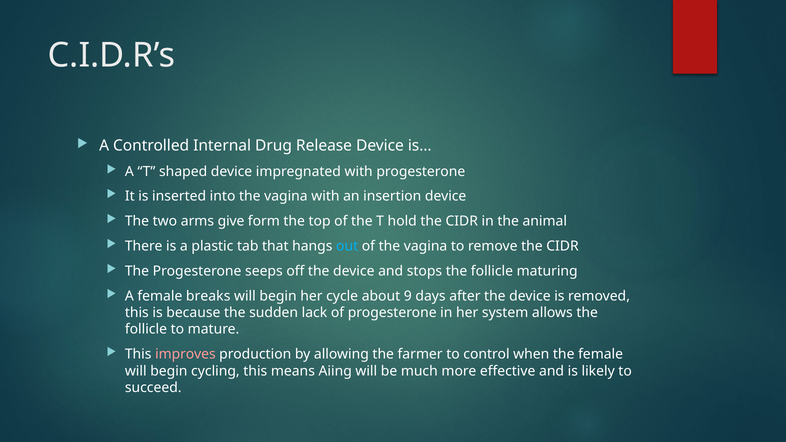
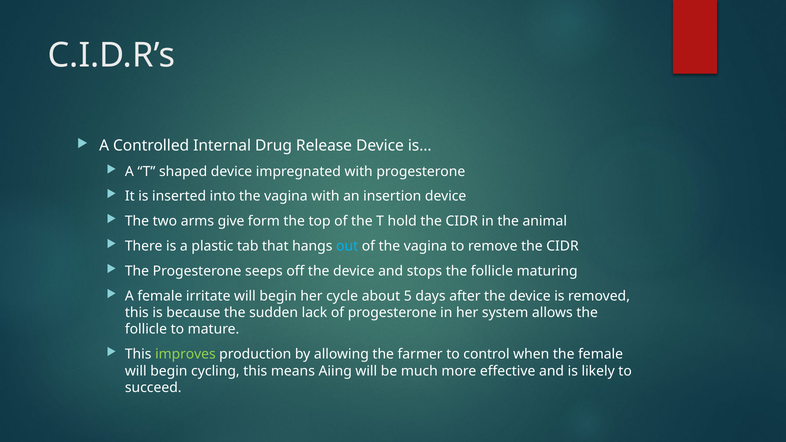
breaks: breaks -> irritate
9: 9 -> 5
improves colour: pink -> light green
